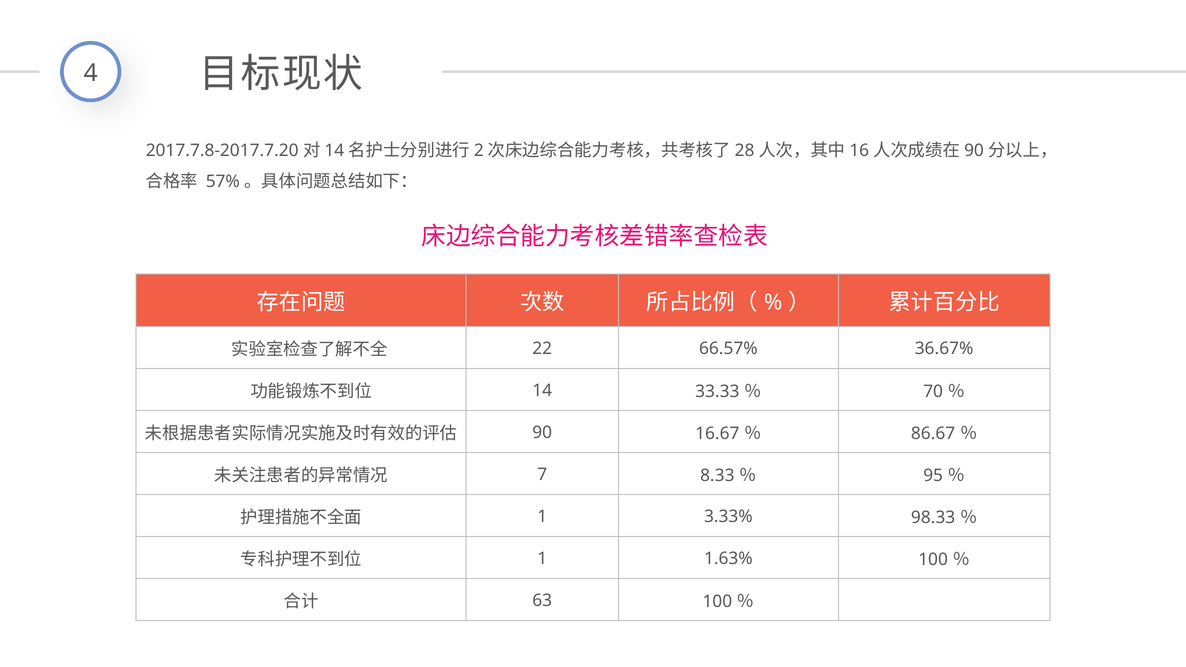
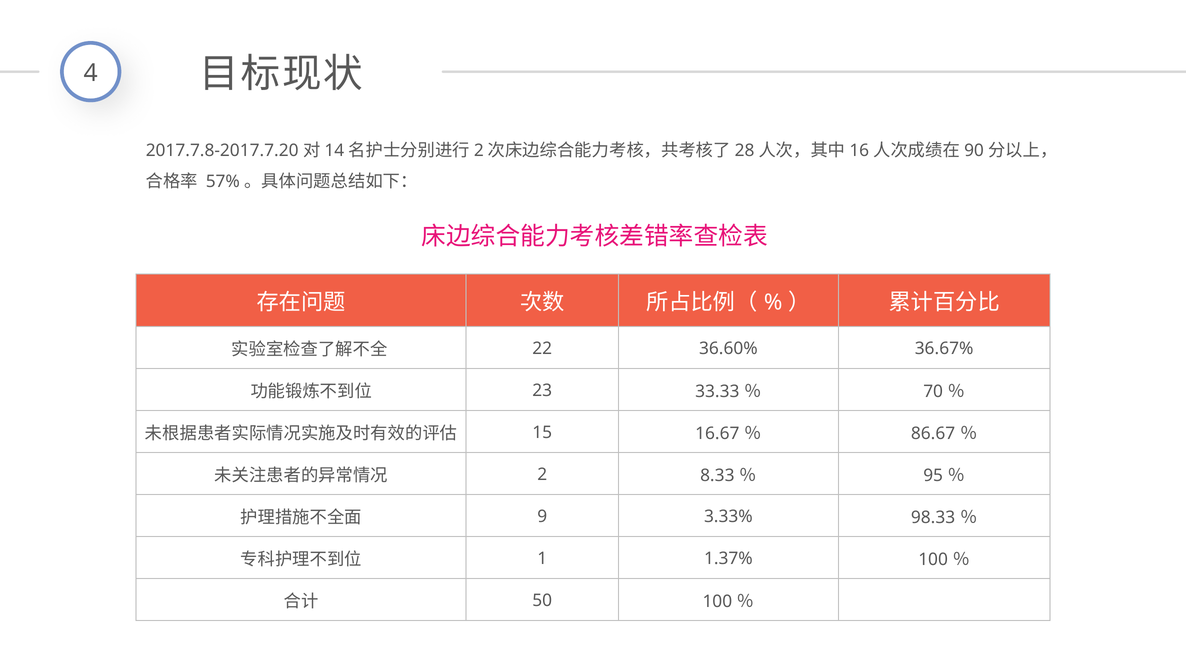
66.57%: 66.57% -> 36.60%
14: 14 -> 23
90: 90 -> 15
7: 7 -> 2
1 at (542, 517): 1 -> 9
1.63%: 1.63% -> 1.37%
63: 63 -> 50
